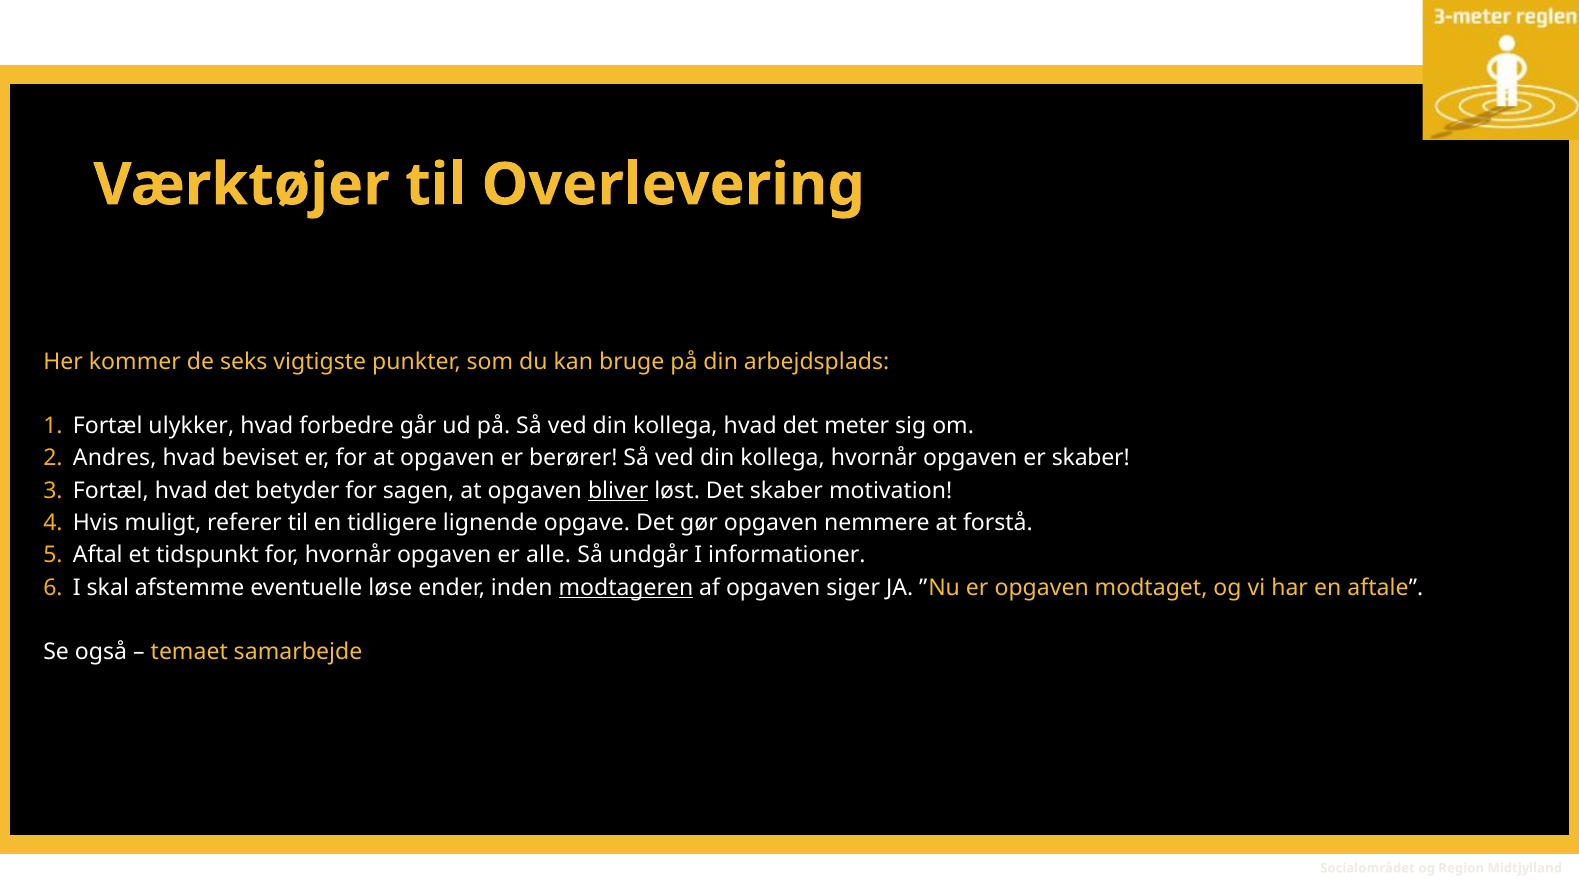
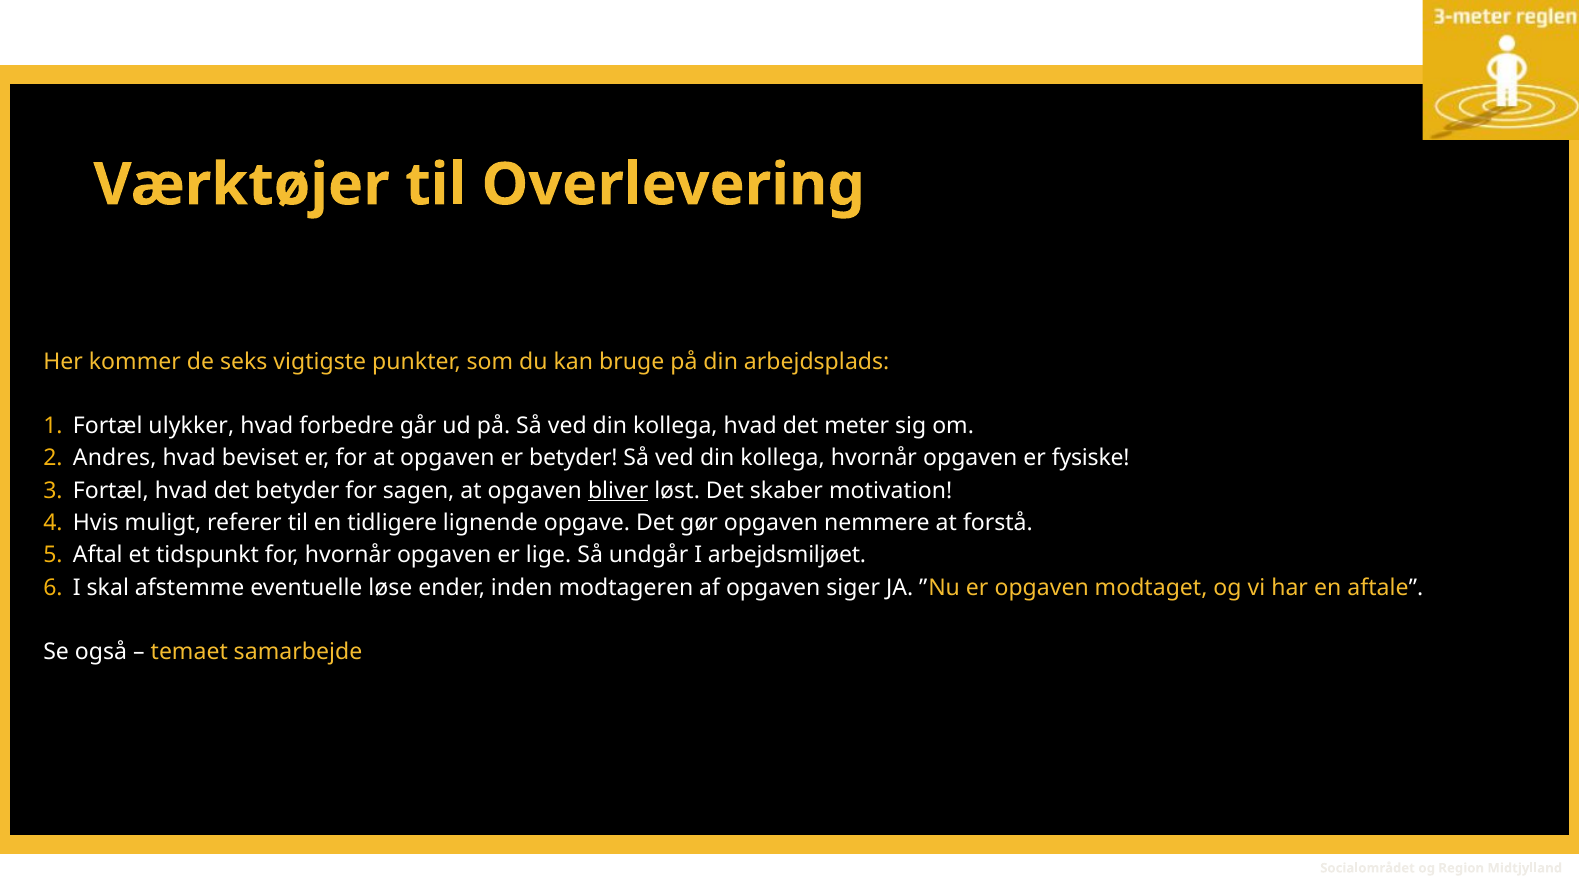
er berører: berører -> betyder
er skaber: skaber -> fysiske
alle: alle -> lige
informationer: informationer -> arbejdsmiljøet
modtageren underline: present -> none
